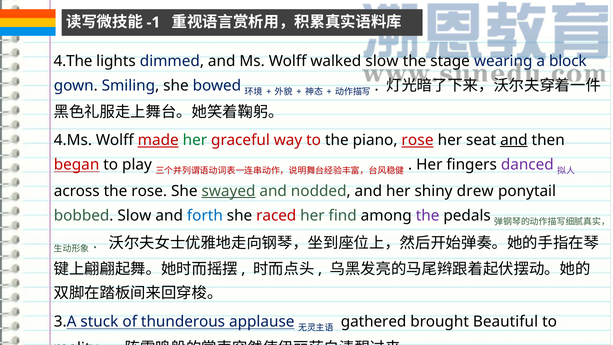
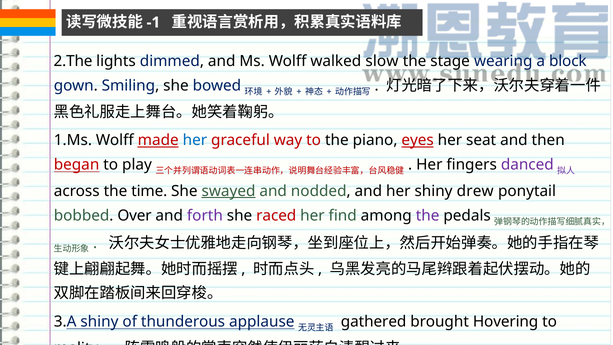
4.The: 4.The -> 2.The
4.Ms: 4.Ms -> 1.Ms
her at (195, 140) colour: green -> blue
piano rose: rose -> eyes
and at (514, 140) underline: present -> none
the rose: rose -> time
bobbed Slow: Slow -> Over
forth colour: blue -> purple
3.A stuck: stuck -> shiny
Beautiful: Beautiful -> Hovering
